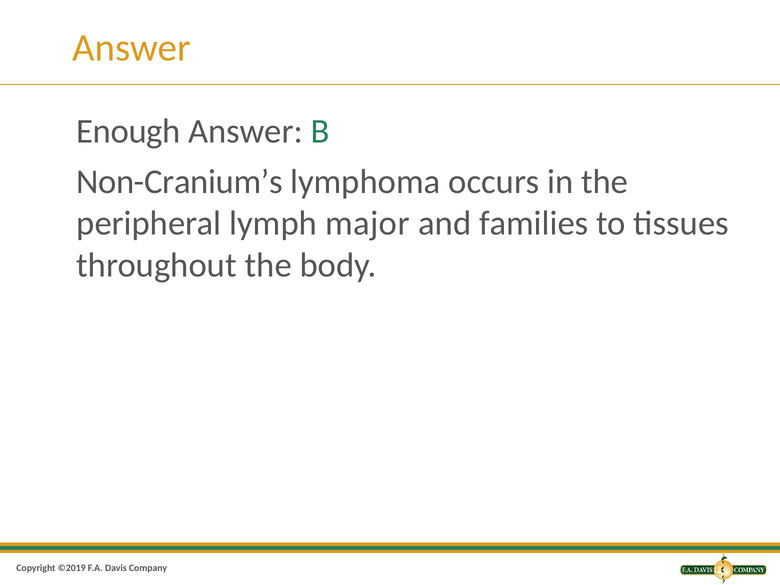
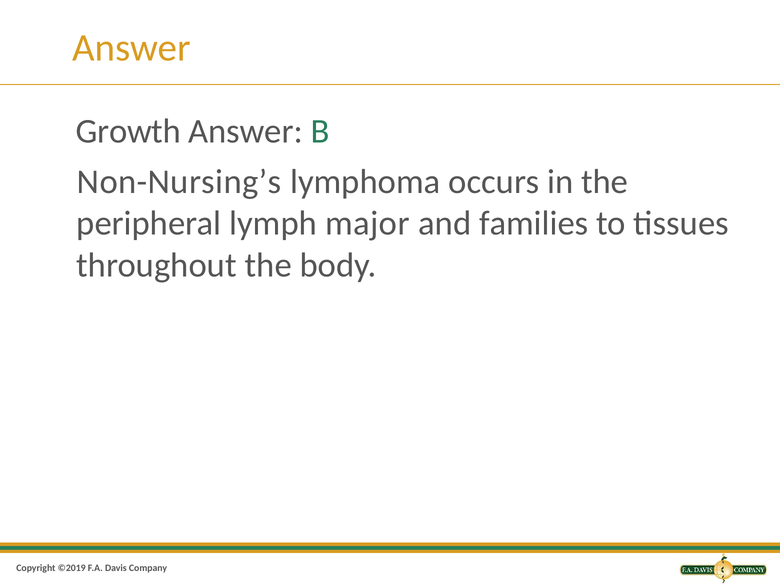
Enough: Enough -> Growth
Non-Cranium’s: Non-Cranium’s -> Non-Nursing’s
